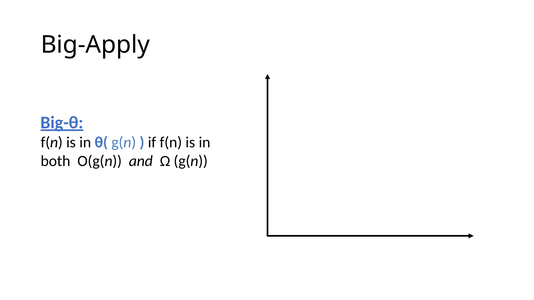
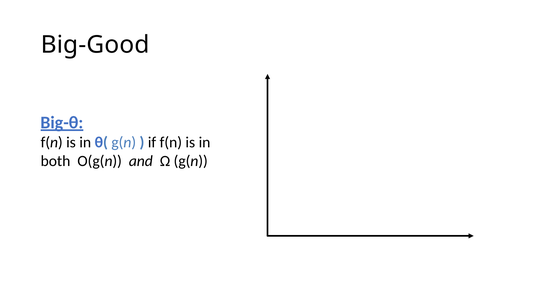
Big-Apply: Big-Apply -> Big-Good
